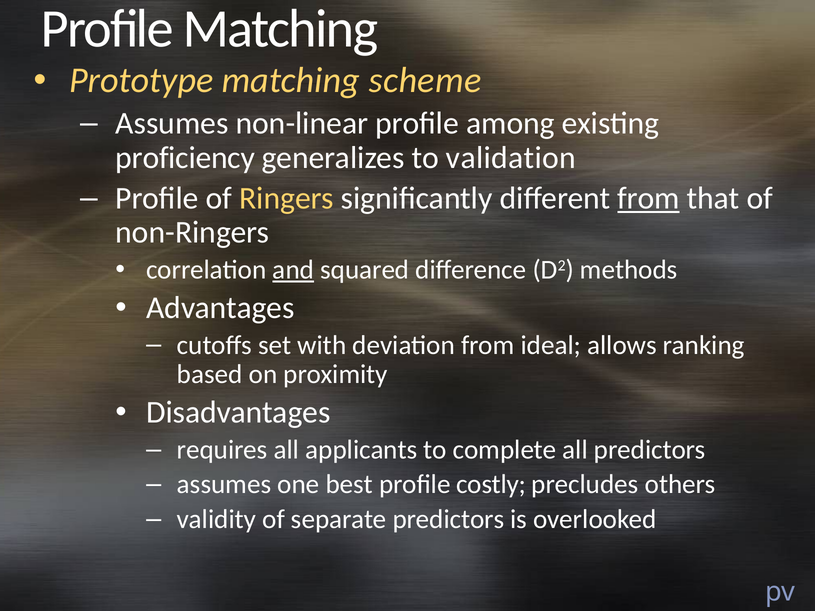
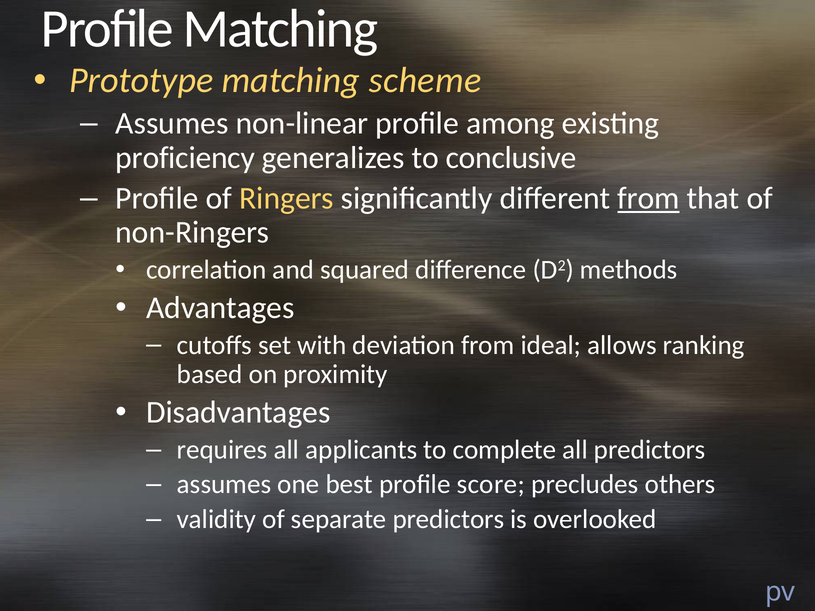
validation: validation -> conclusive
and underline: present -> none
costly: costly -> score
